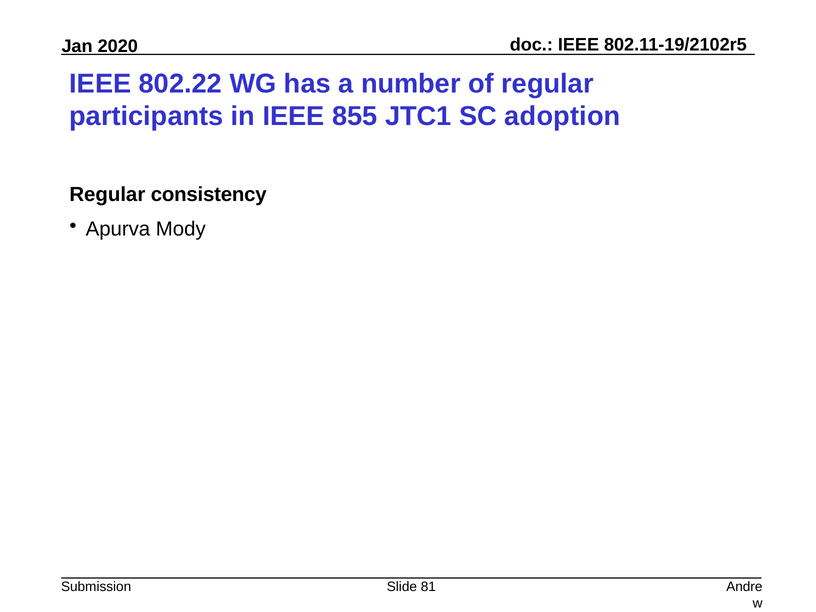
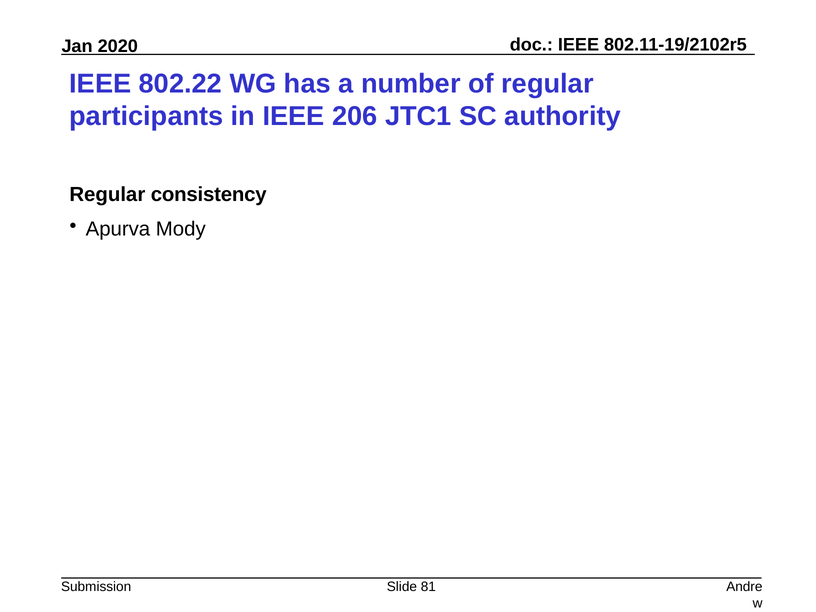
855: 855 -> 206
adoption: adoption -> authority
